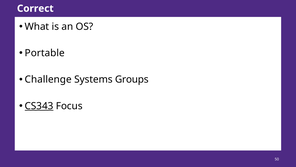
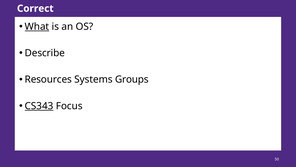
What underline: none -> present
Portable: Portable -> Describe
Challenge: Challenge -> Resources
